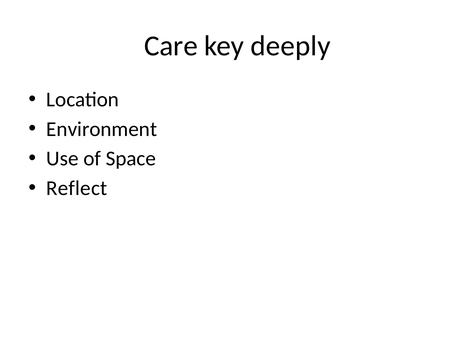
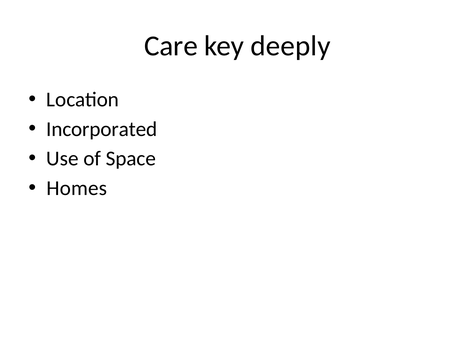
Environment: Environment -> Incorporated
Reflect: Reflect -> Homes
